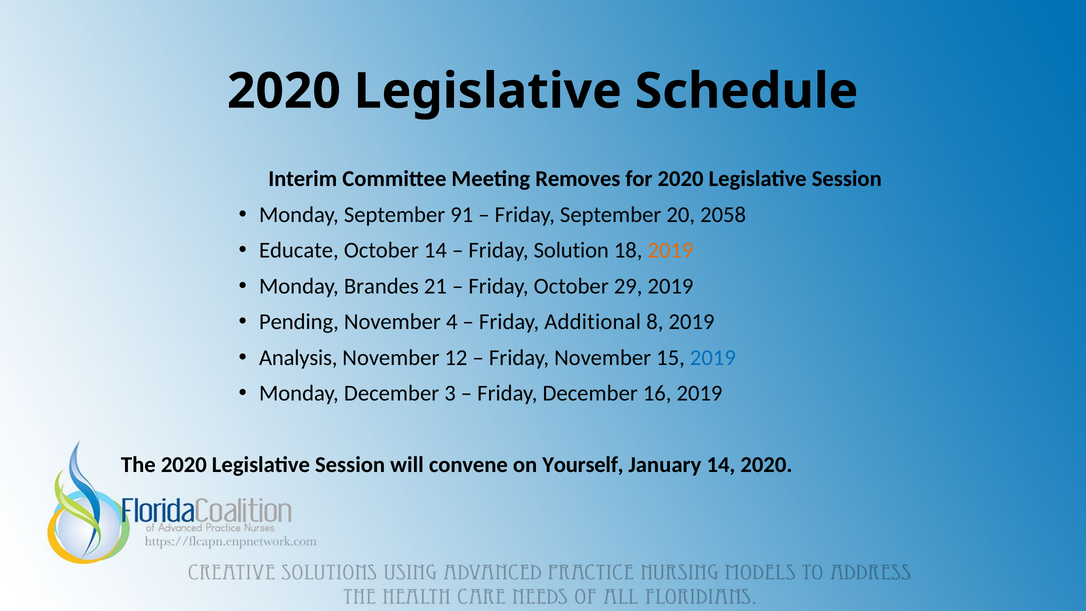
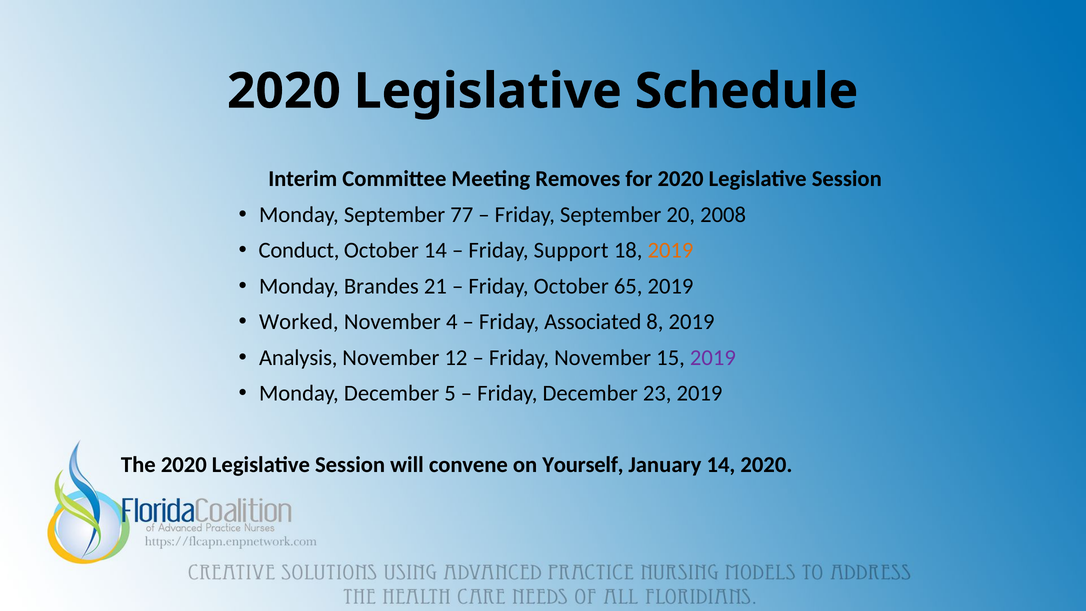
91: 91 -> 77
2058: 2058 -> 2008
Educate: Educate -> Conduct
Solution: Solution -> Support
29: 29 -> 65
Pending: Pending -> Worked
Additional: Additional -> Associated
2019 at (713, 358) colour: blue -> purple
3: 3 -> 5
16: 16 -> 23
